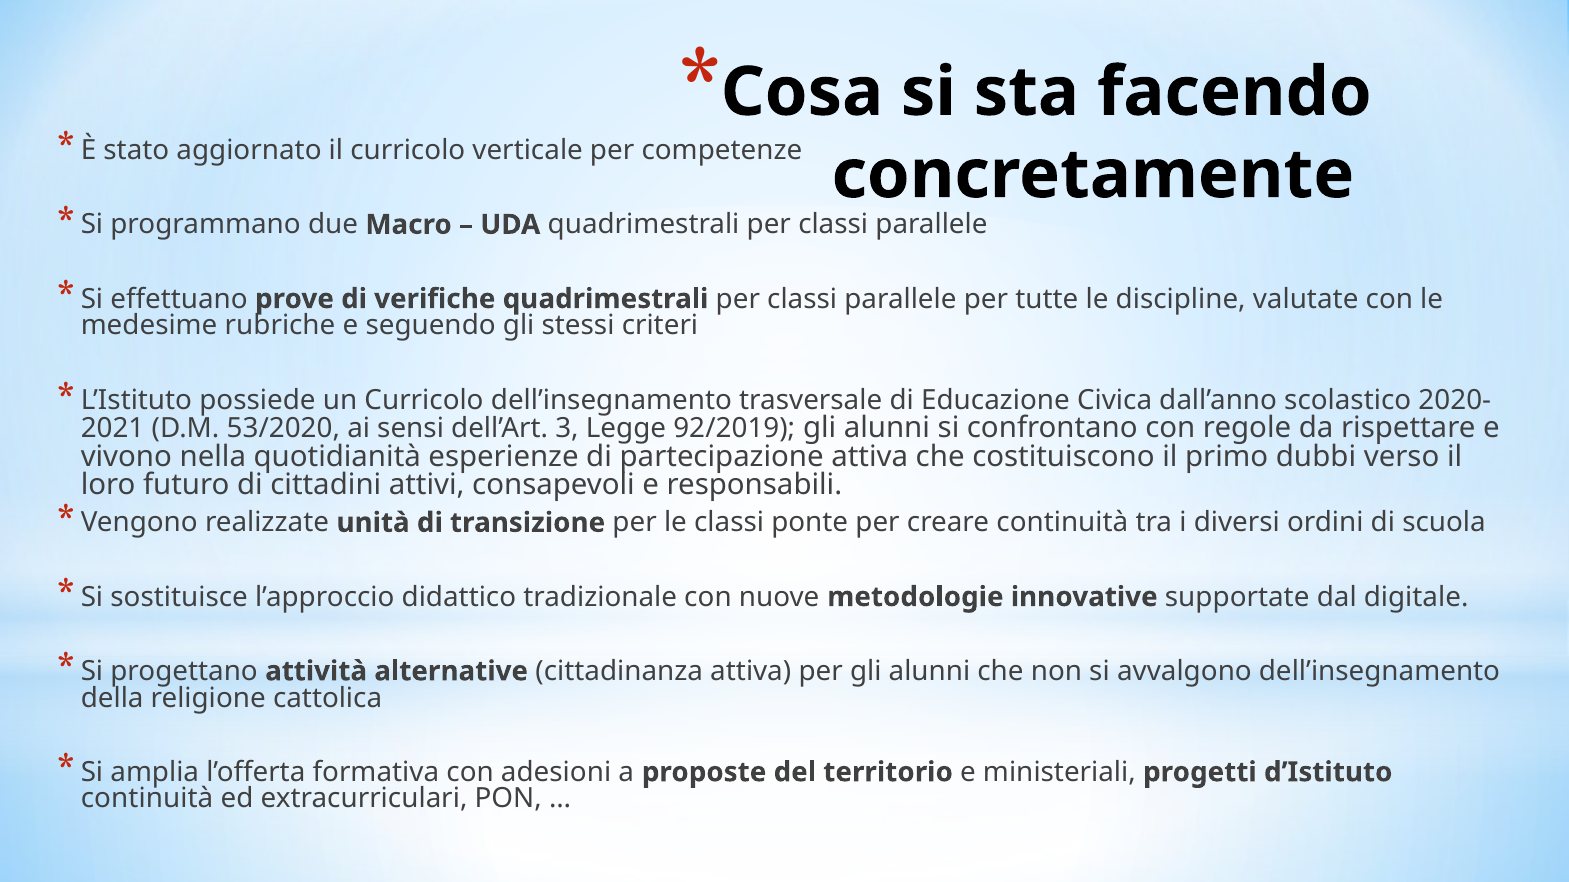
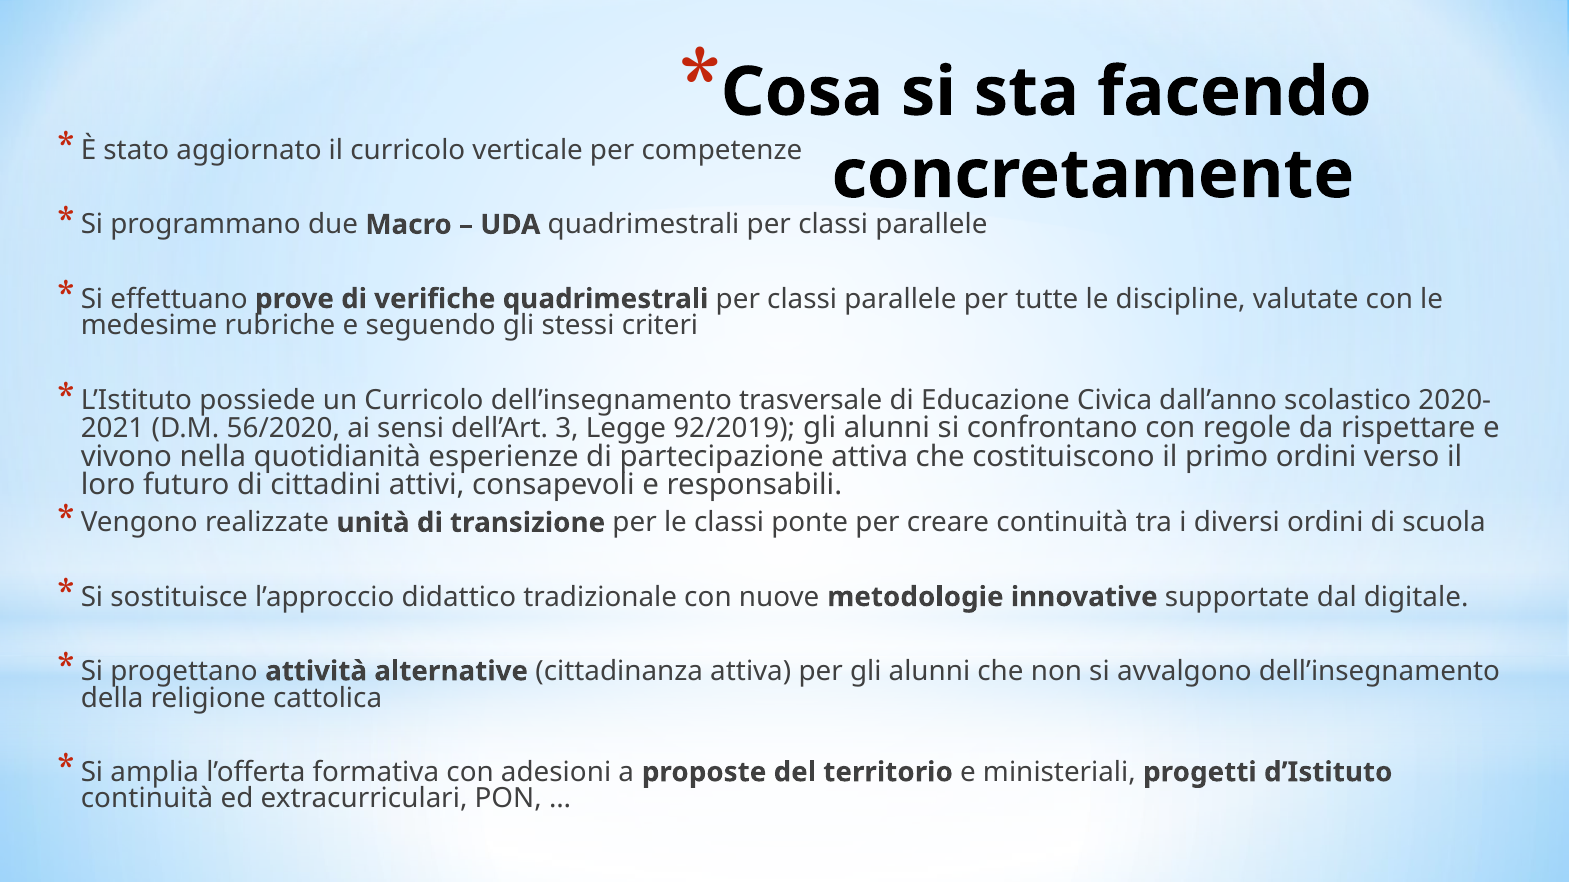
53/2020: 53/2020 -> 56/2020
primo dubbi: dubbi -> ordini
